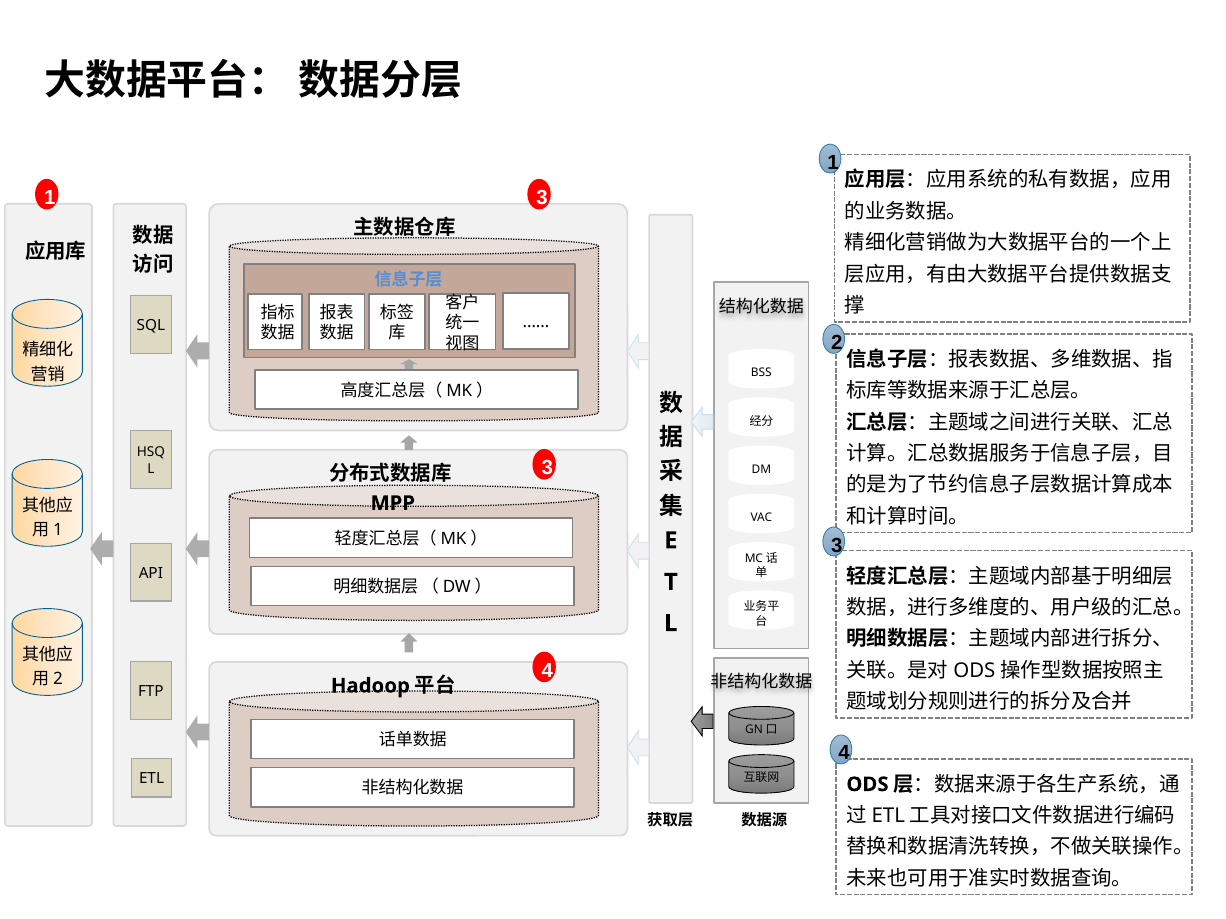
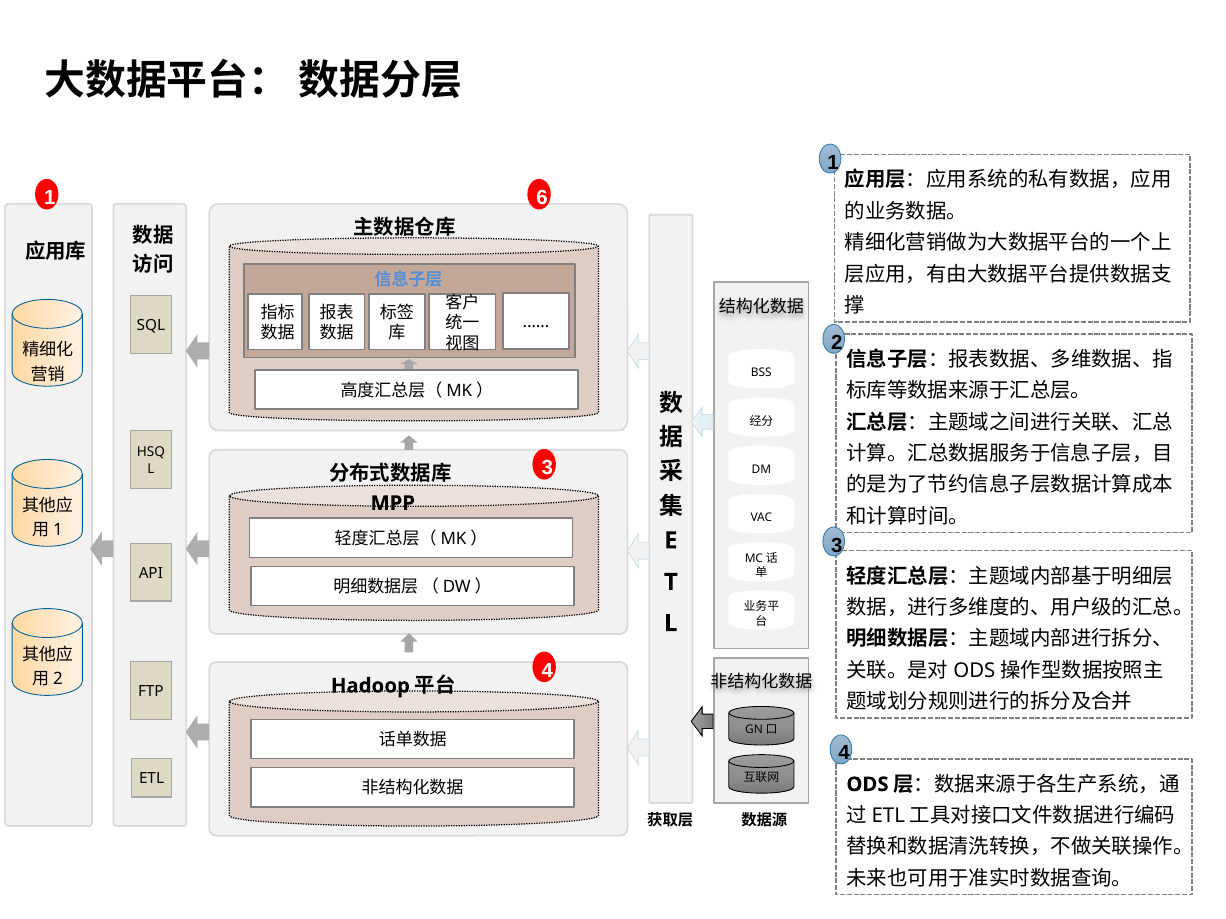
1 3: 3 -> 6
